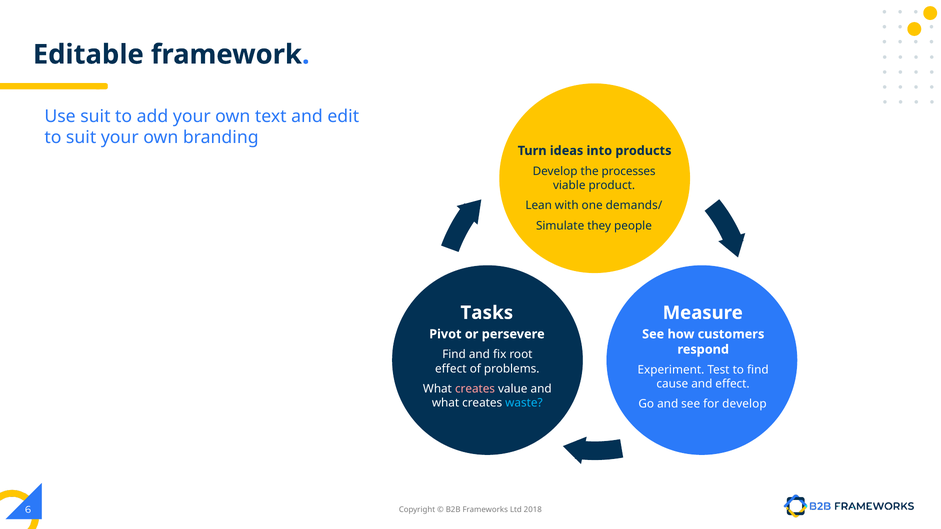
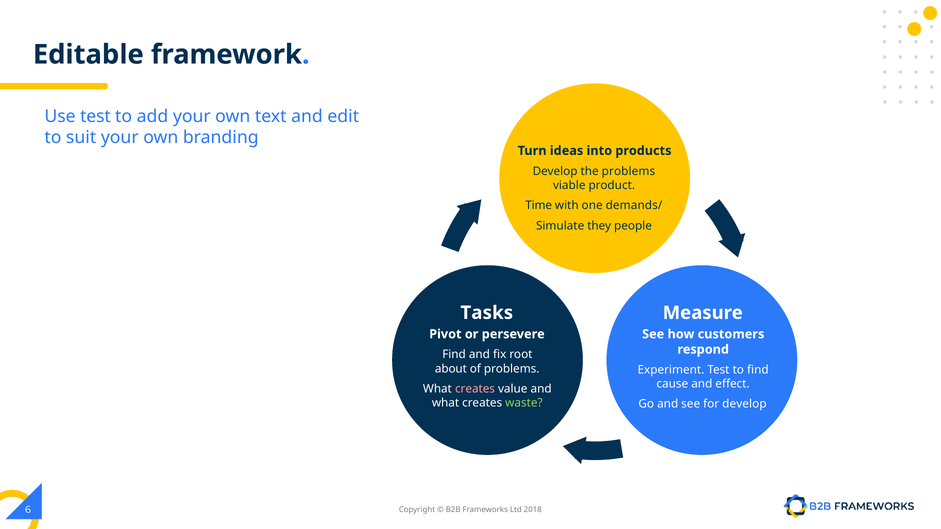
Use suit: suit -> test
the processes: processes -> problems
Lean: Lean -> Time
effect at (451, 369): effect -> about
waste colour: light blue -> light green
